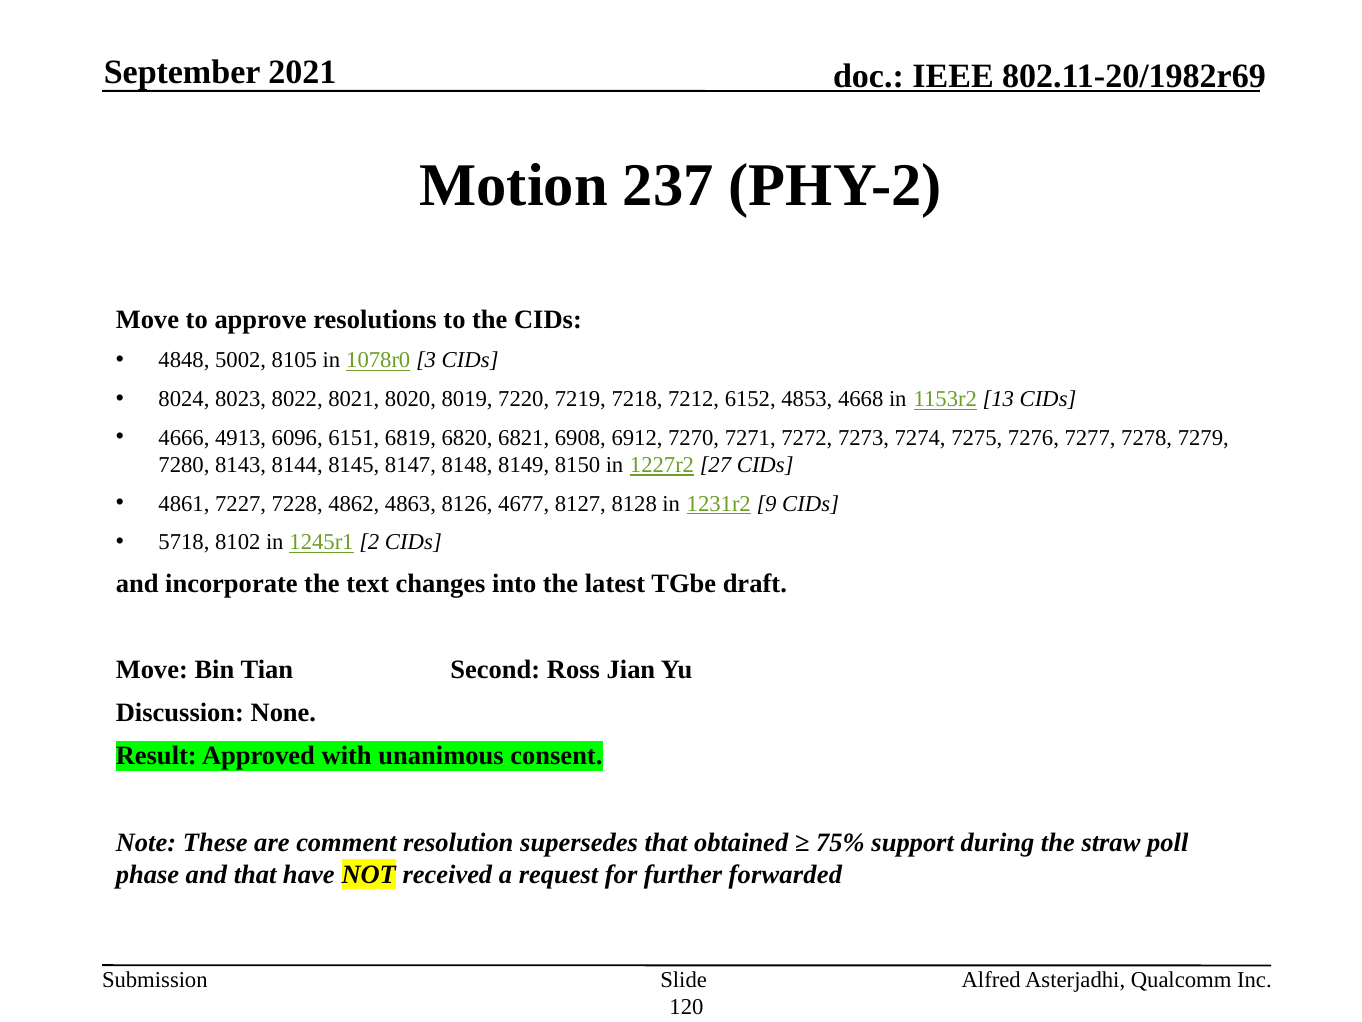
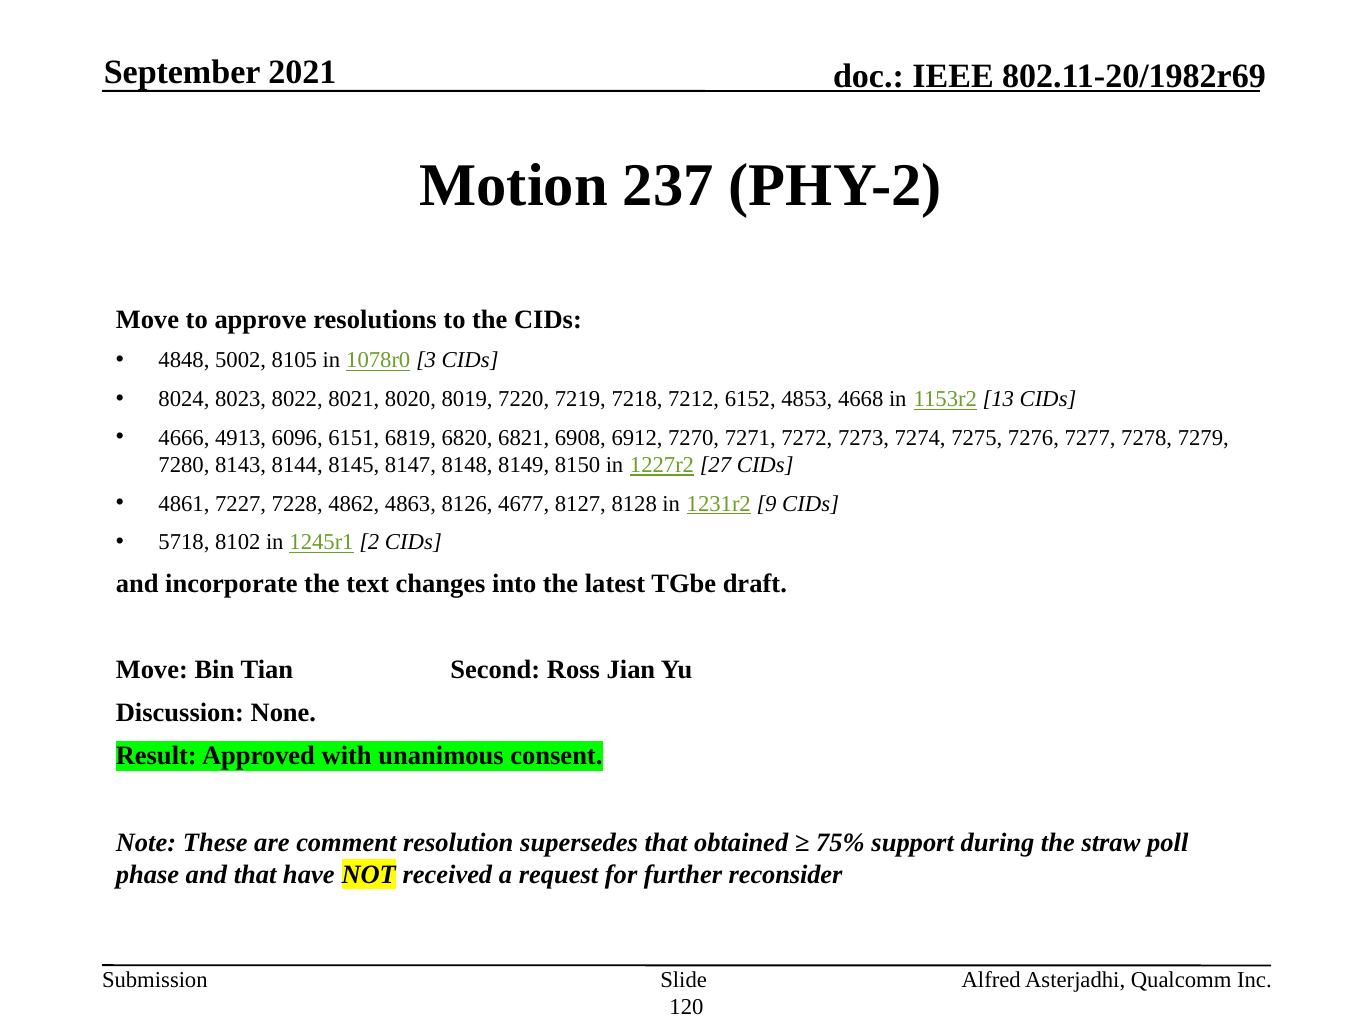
forwarded: forwarded -> reconsider
